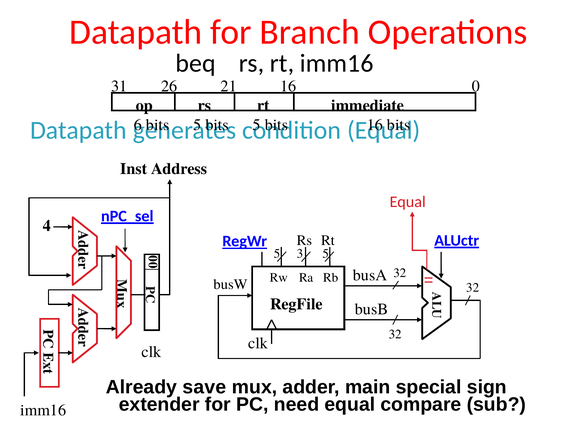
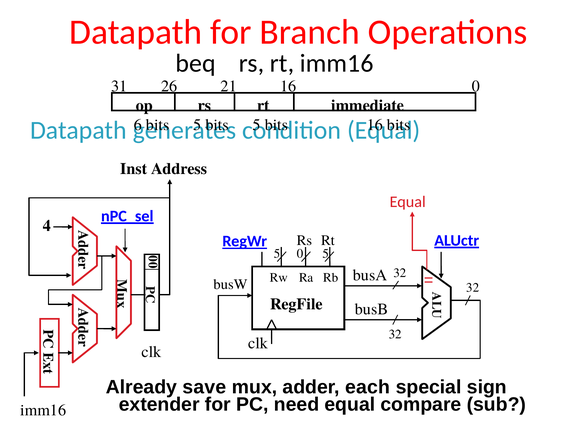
5 3: 3 -> 0
main: main -> each
